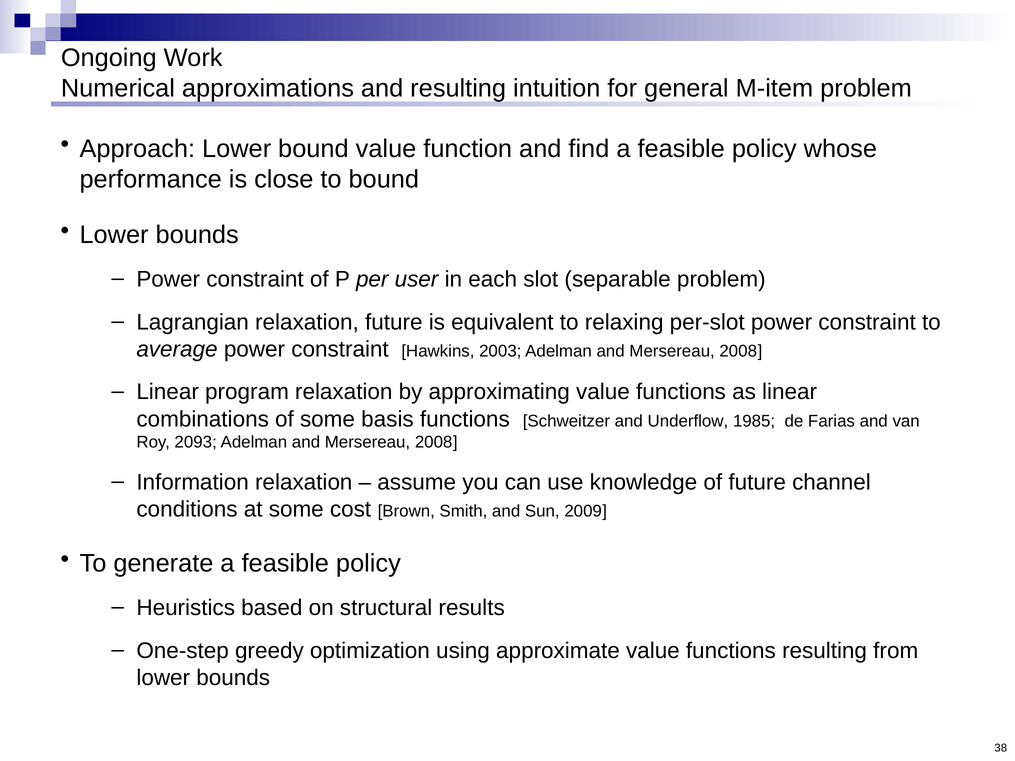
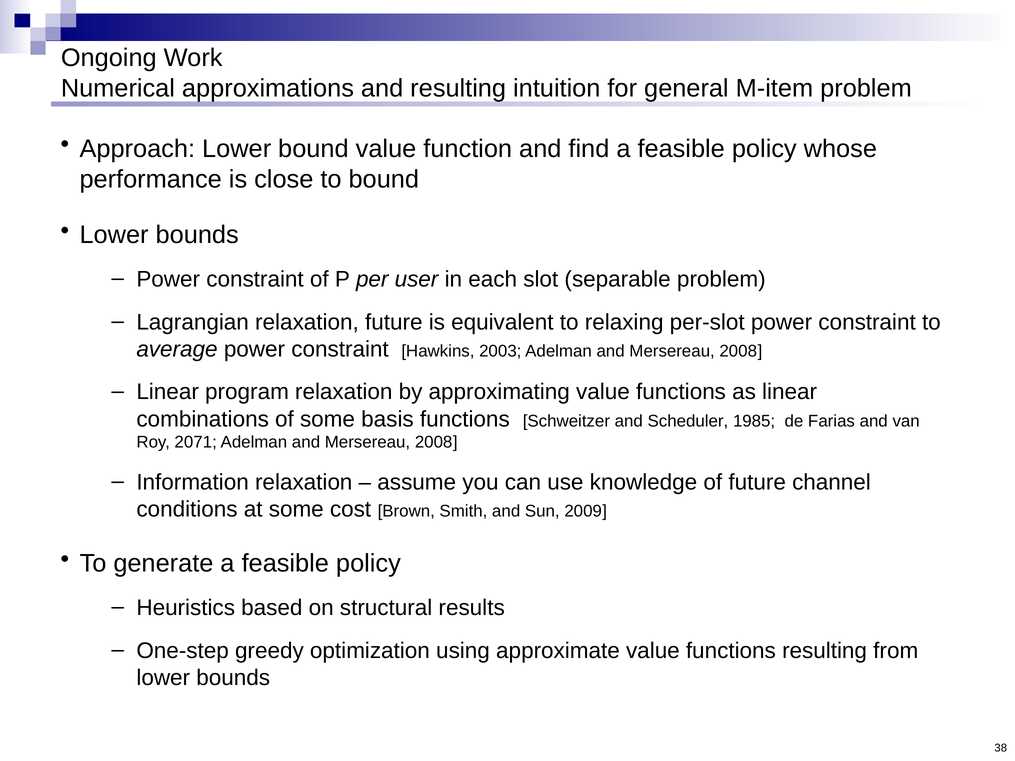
Underflow: Underflow -> Scheduler
2093: 2093 -> 2071
